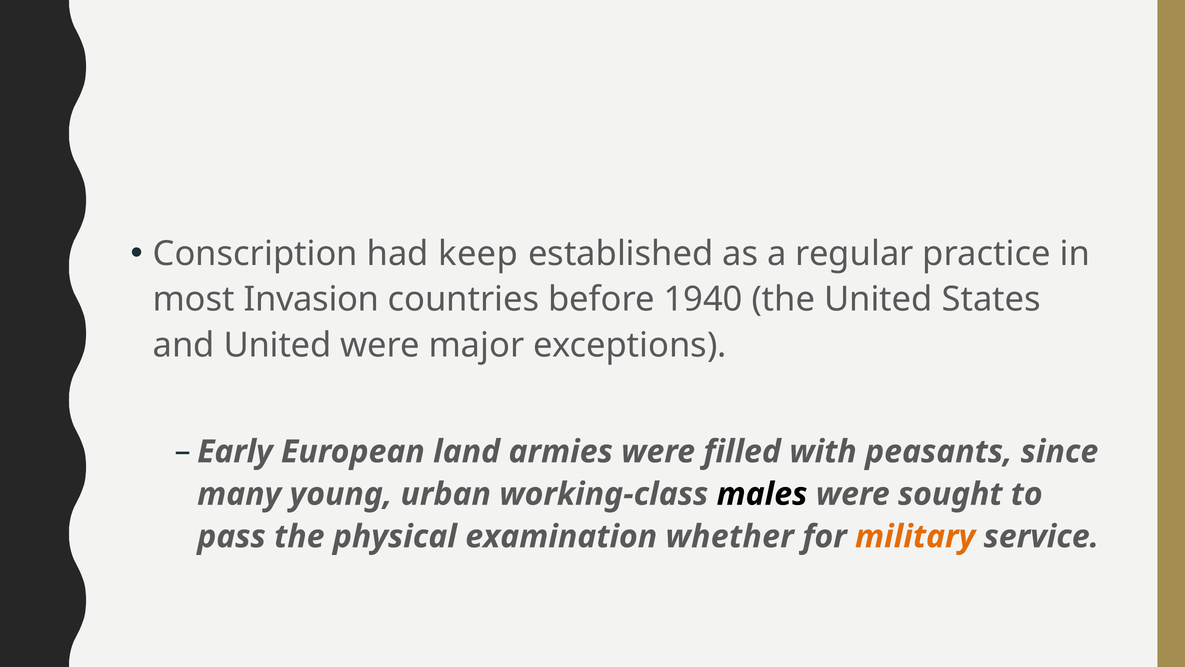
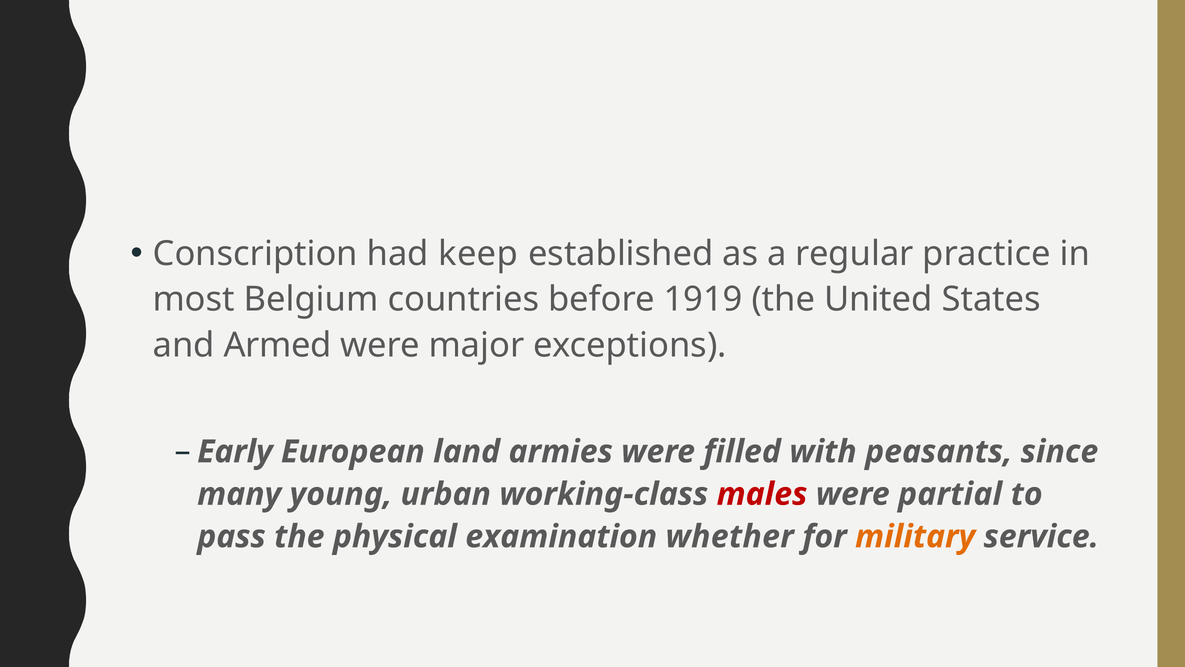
Invasion: Invasion -> Belgium
1940: 1940 -> 1919
and United: United -> Armed
males colour: black -> red
sought: sought -> partial
